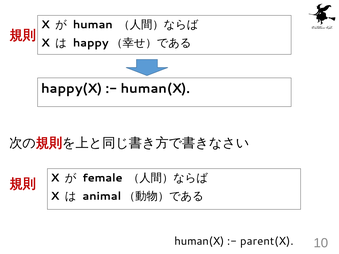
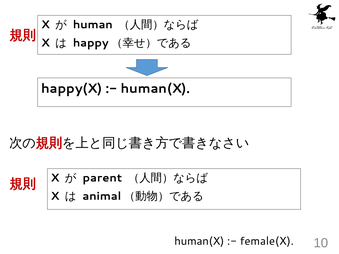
female: female -> parent
parent(X: parent(X -> female(X
